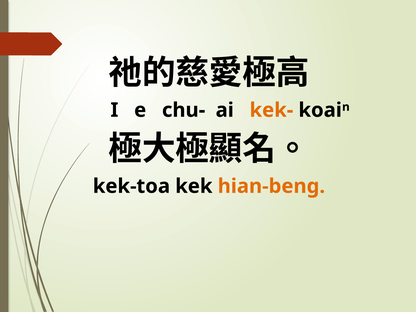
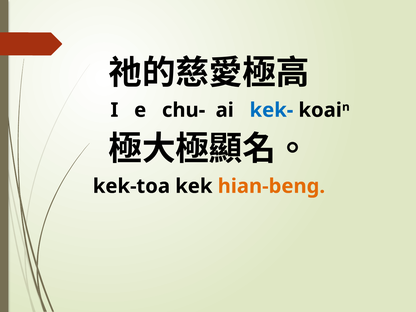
kek- colour: orange -> blue
